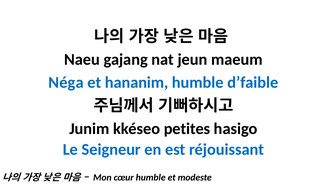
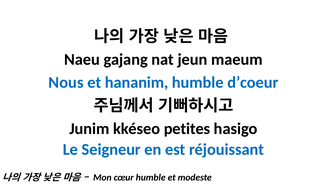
Néga: Néga -> Nous
d’faible: d’faible -> d’coeur
